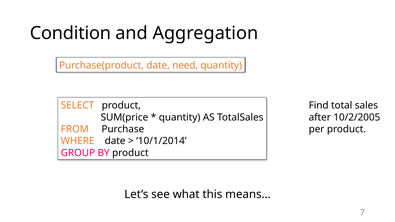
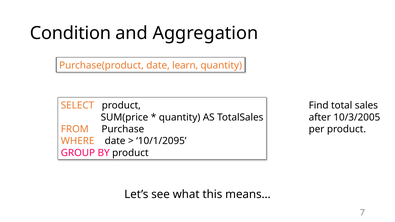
need: need -> learn
10/2/2005: 10/2/2005 -> 10/3/2005
10/1/2014: 10/1/2014 -> 10/1/2095
